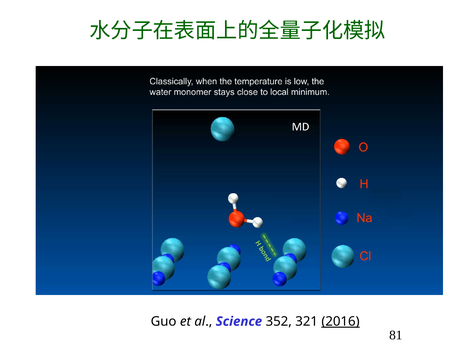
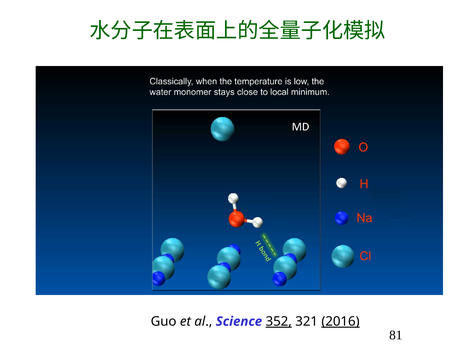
352 underline: none -> present
